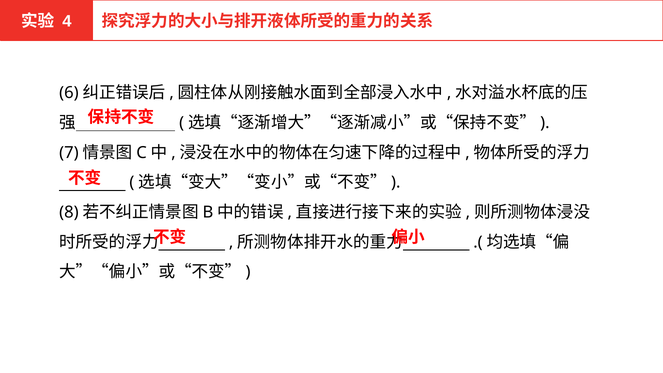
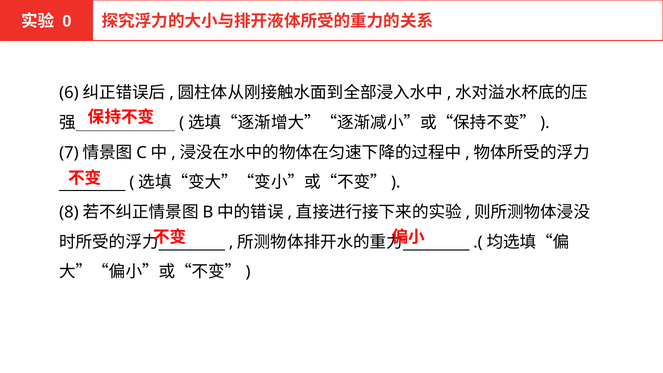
4: 4 -> 0
